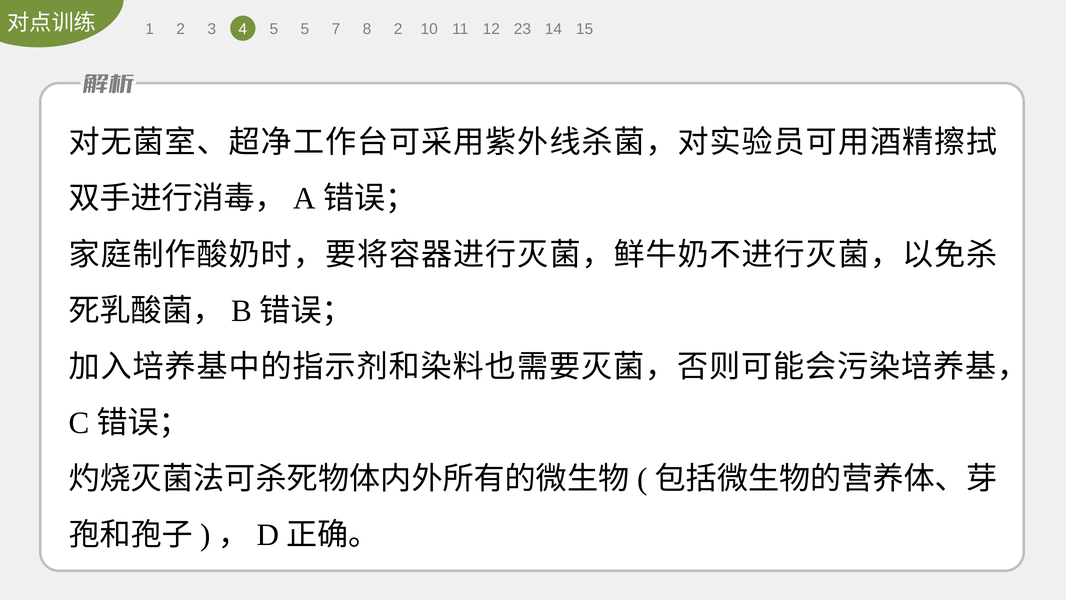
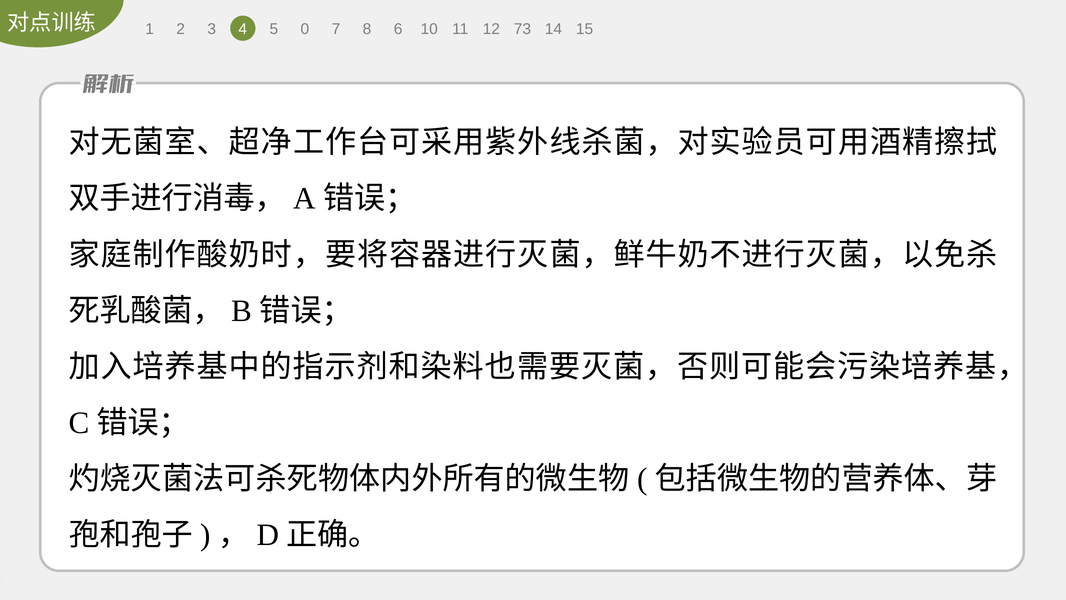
5 5: 5 -> 0
8 2: 2 -> 6
23: 23 -> 73
